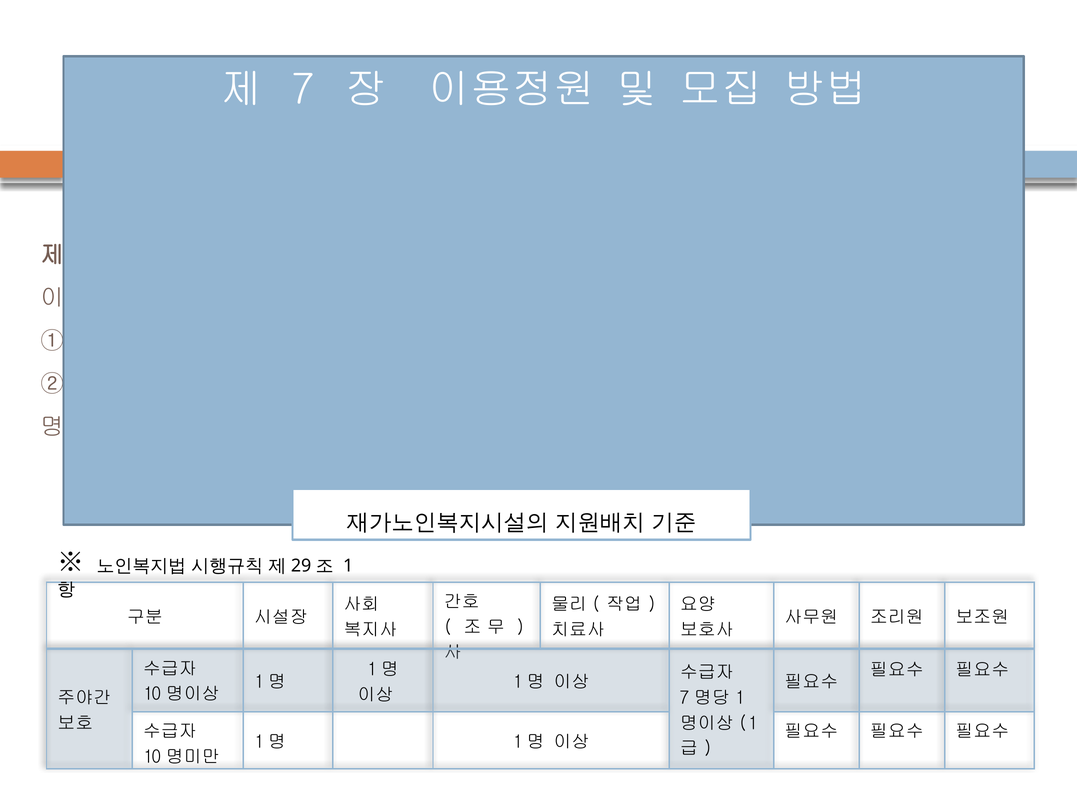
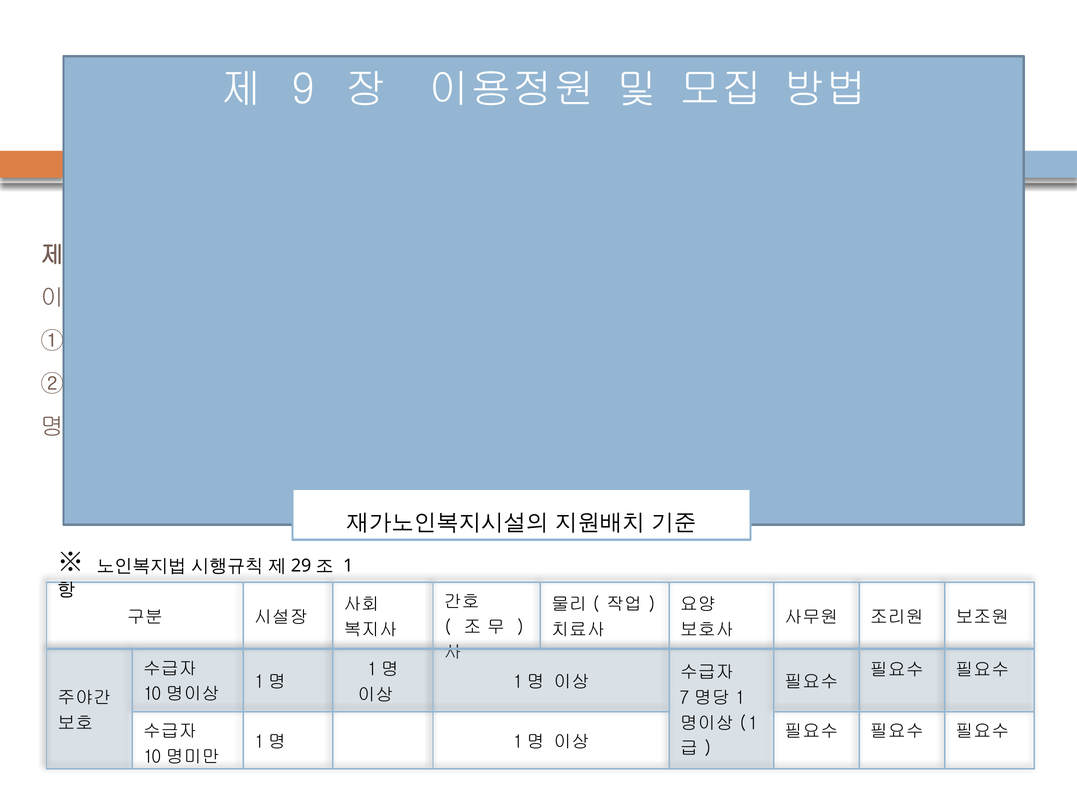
7 at (303, 90): 7 -> 9
